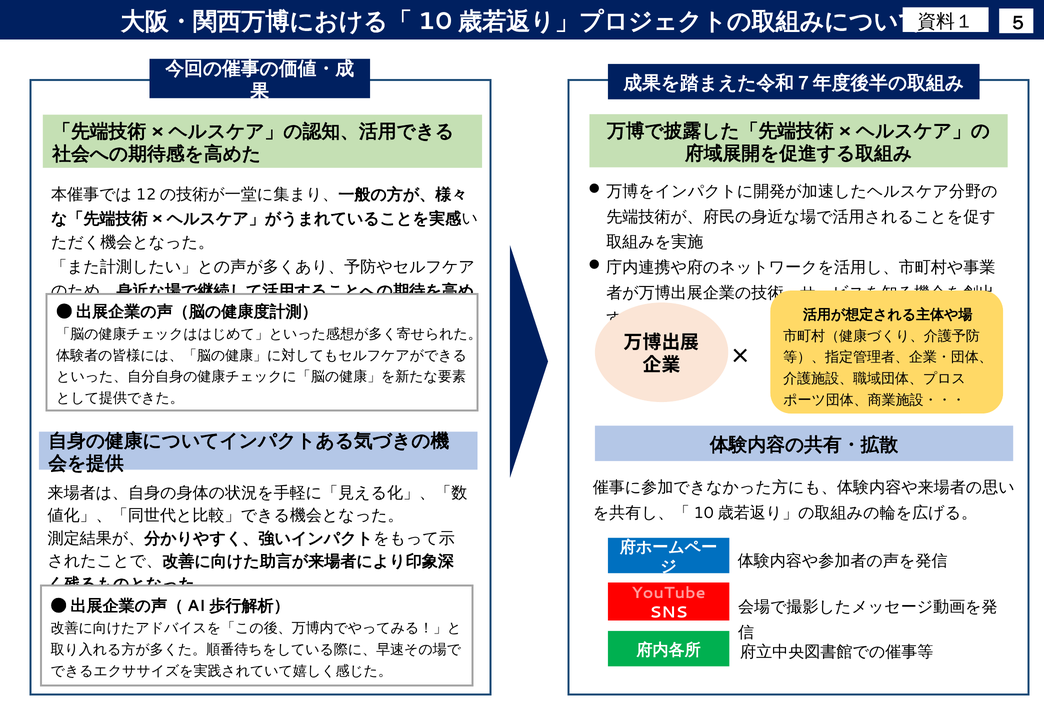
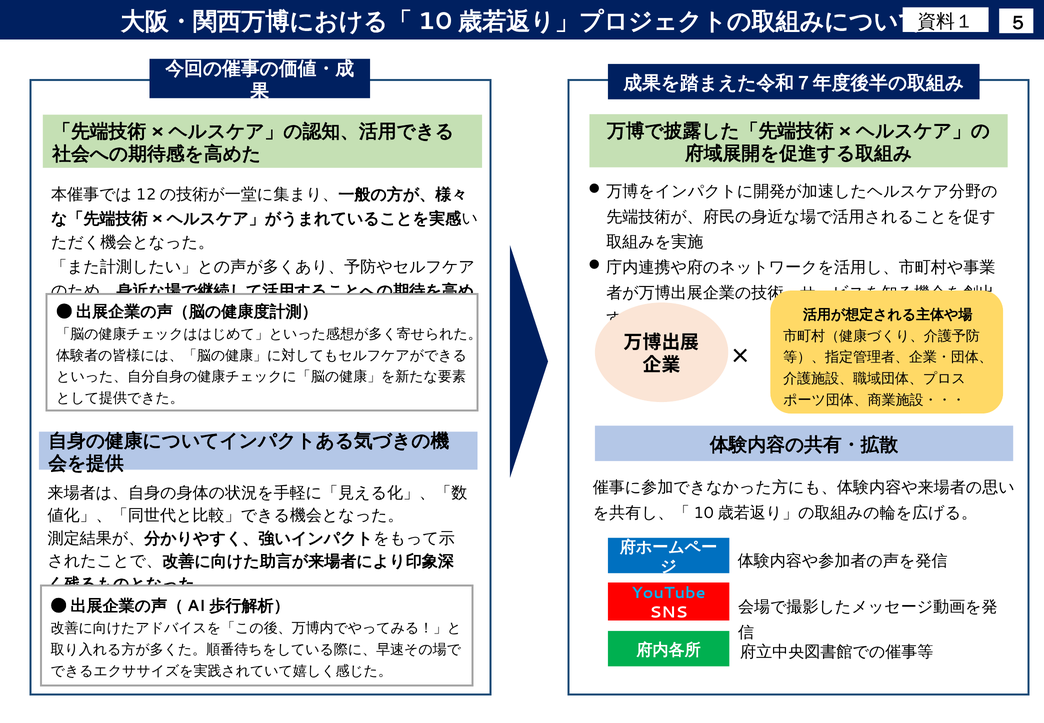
YouTube colour: pink -> light blue
